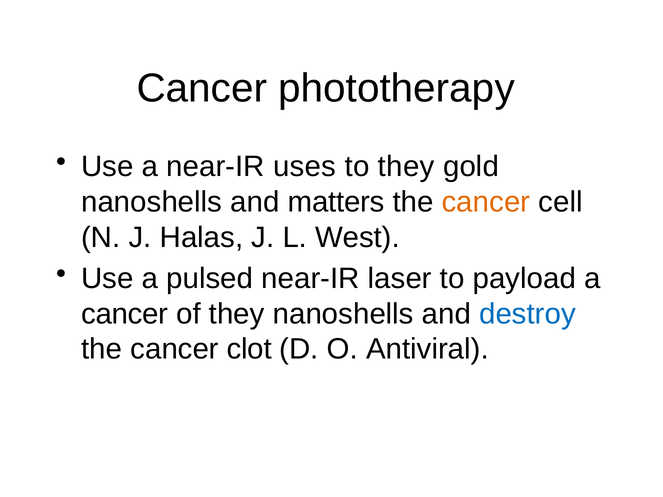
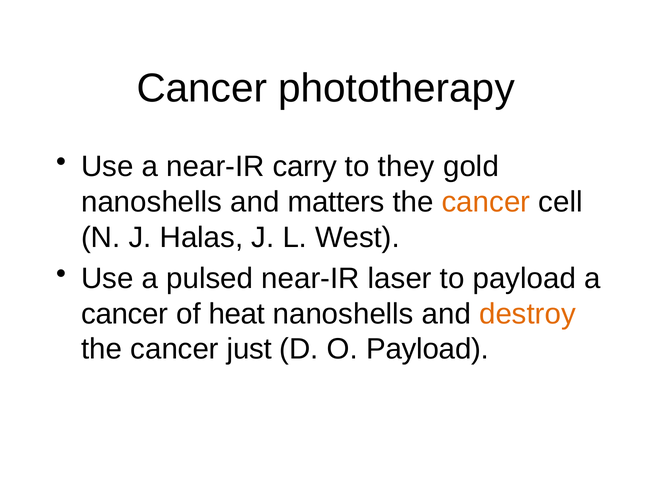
uses: uses -> carry
of they: they -> heat
destroy colour: blue -> orange
clot: clot -> just
O Antiviral: Antiviral -> Payload
